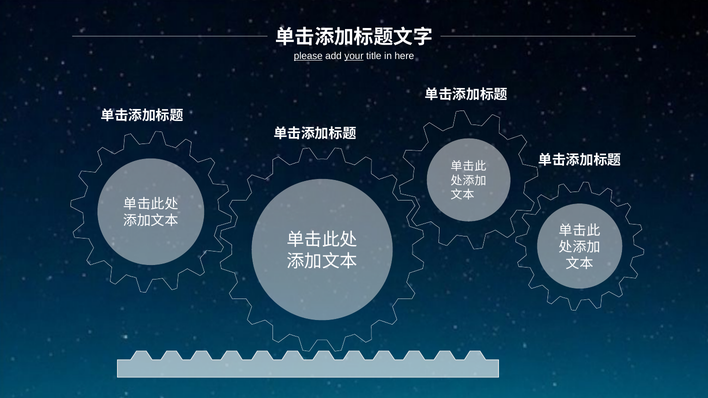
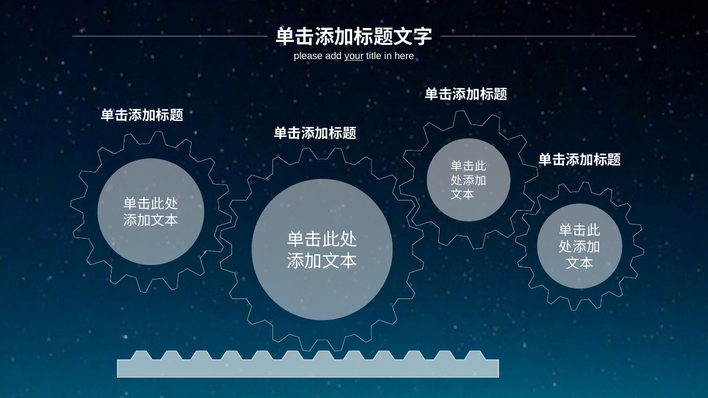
please underline: present -> none
